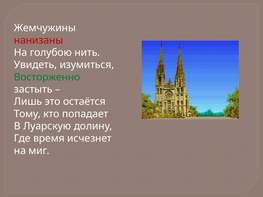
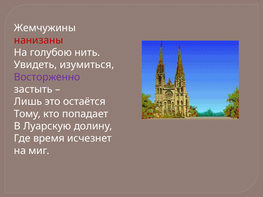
Восторженно colour: green -> purple
